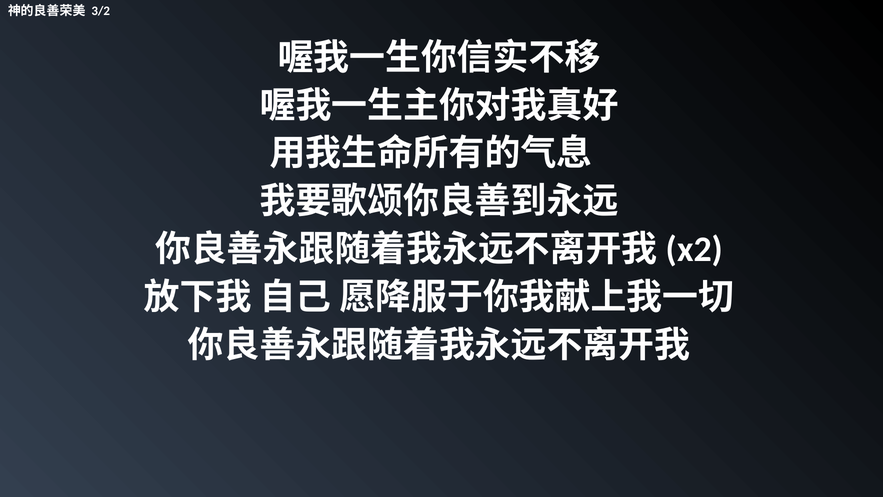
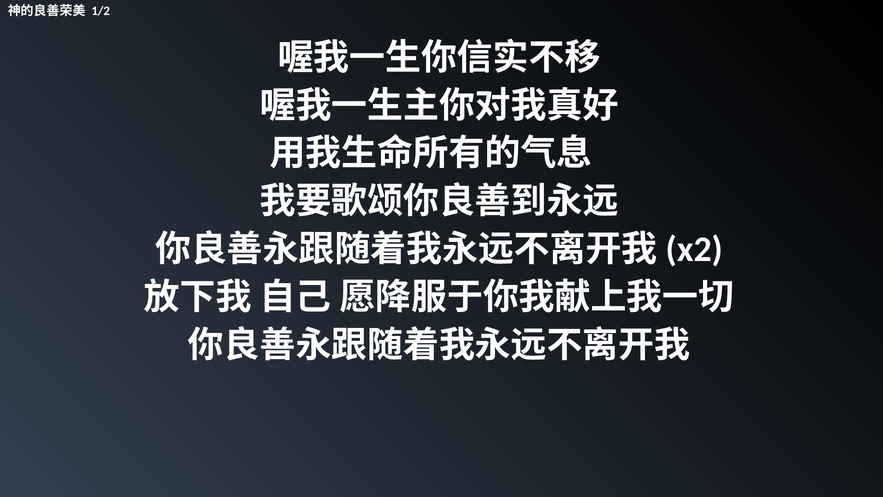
3/2: 3/2 -> 1/2
